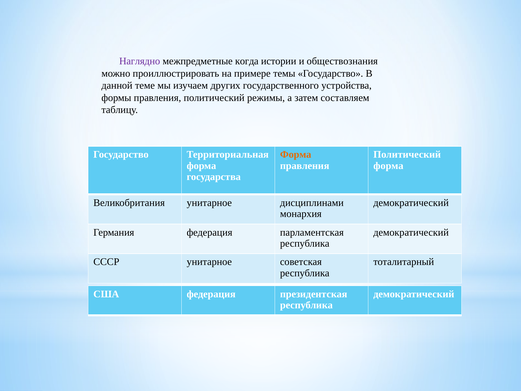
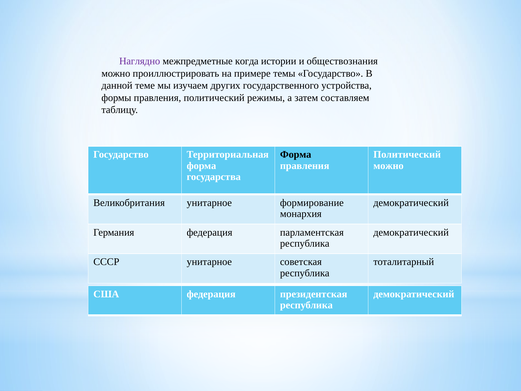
Форма at (296, 154) colour: orange -> black
форма at (388, 166): форма -> можно
дисциплинами: дисциплинами -> формирование
